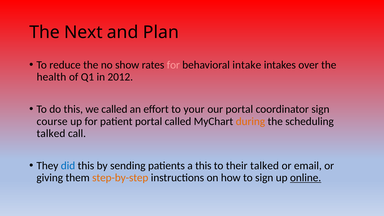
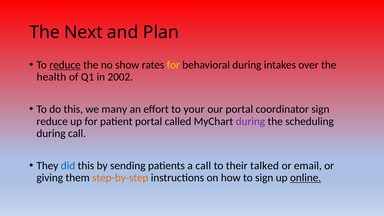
reduce at (65, 65) underline: none -> present
for at (173, 65) colour: pink -> yellow
behavioral intake: intake -> during
2012: 2012 -> 2002
we called: called -> many
course at (52, 121): course -> reduce
during at (250, 121) colour: orange -> purple
talked at (51, 133): talked -> during
a this: this -> call
